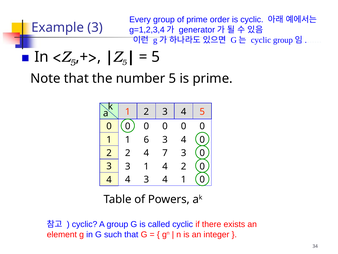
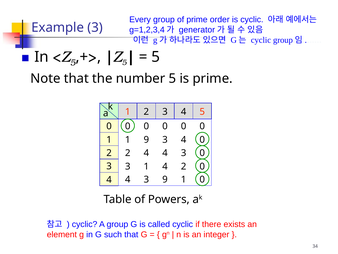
1 6: 6 -> 9
4 7: 7 -> 4
4 3 4: 4 -> 9
